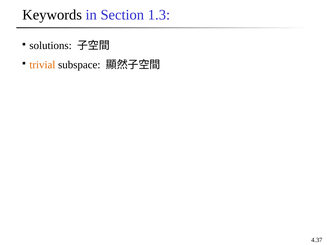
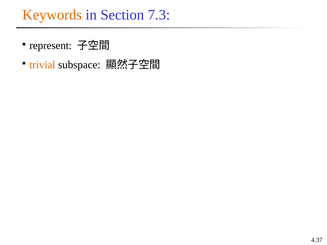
Keywords colour: black -> orange
1.3: 1.3 -> 7.3
solutions: solutions -> represent
